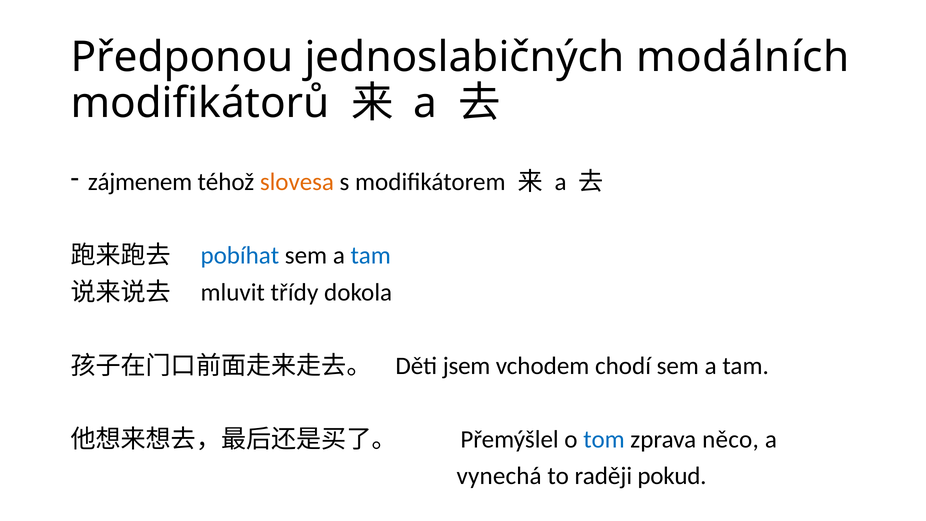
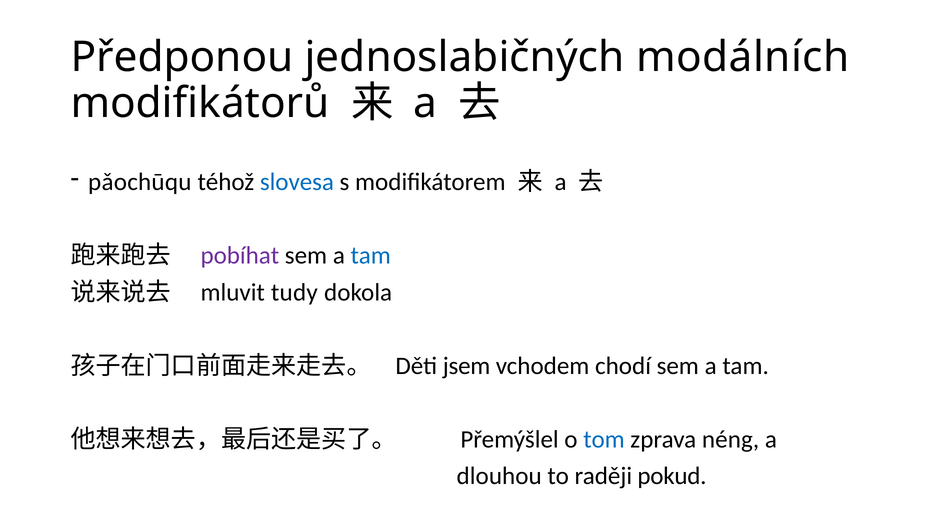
zájmenem: zájmenem -> pǎochūqu
slovesa colour: orange -> blue
pobíhat colour: blue -> purple
třídy: třídy -> tudy
něco: něco -> néng
vynechá: vynechá -> dlouhou
